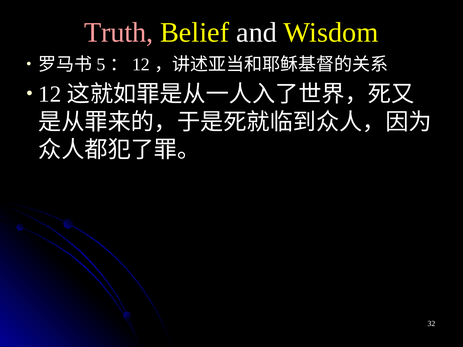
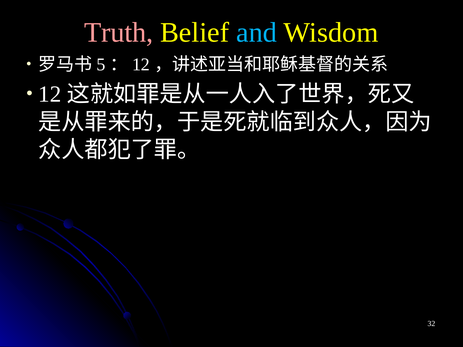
and colour: white -> light blue
